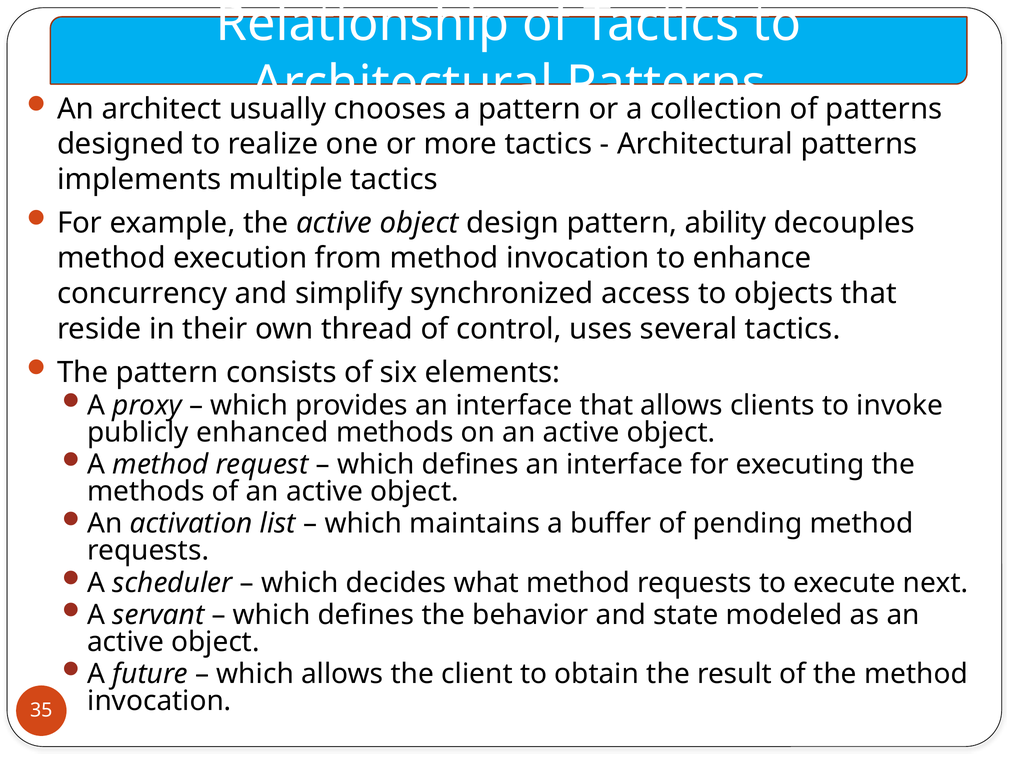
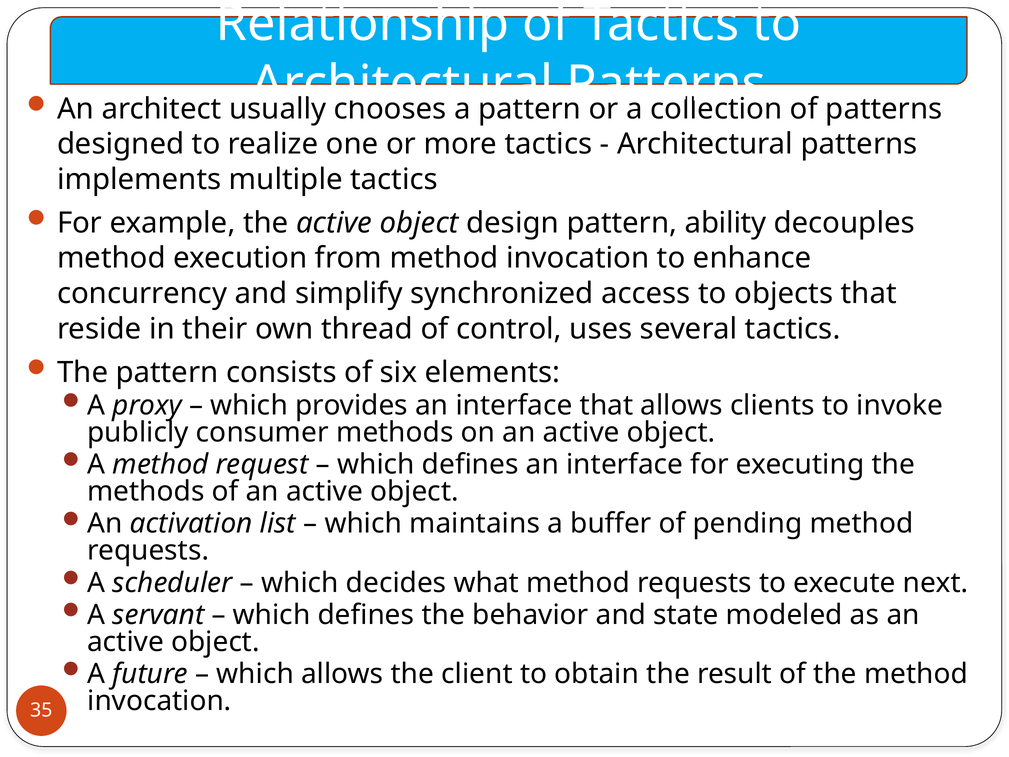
enhanced: enhanced -> consumer
